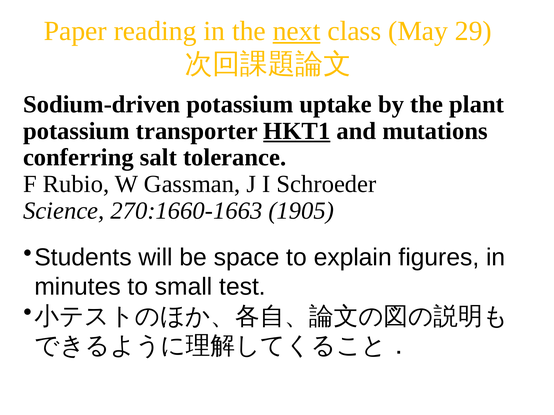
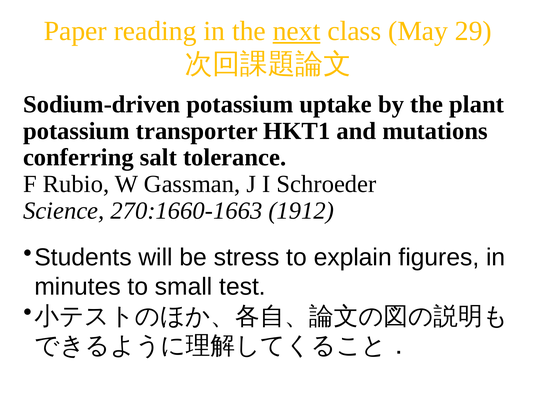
HKT1 underline: present -> none
1905: 1905 -> 1912
space: space -> stress
